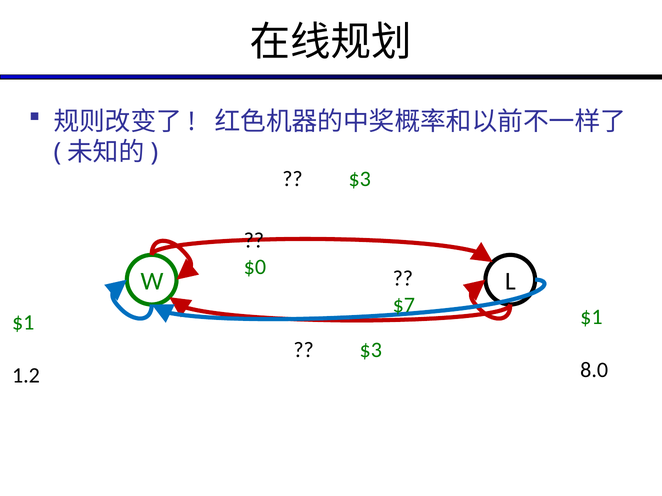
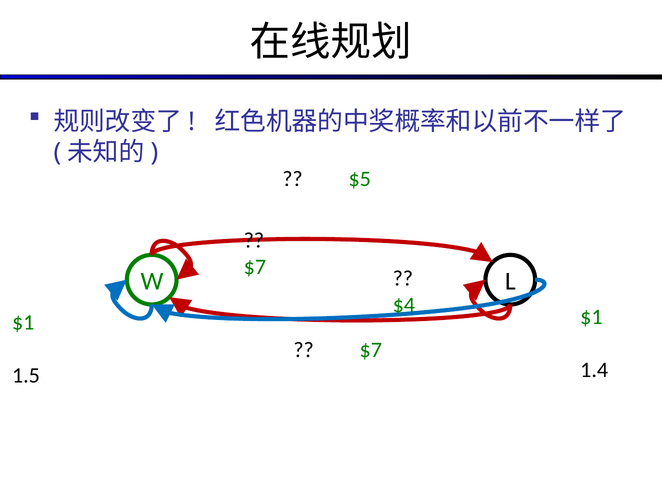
$3 at (360, 179): $3 -> $5
$0 at (255, 267): $0 -> $7
$7: $7 -> $4
$3 at (371, 350): $3 -> $7
8.0: 8.0 -> 1.4
1.2: 1.2 -> 1.5
